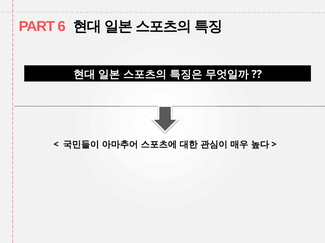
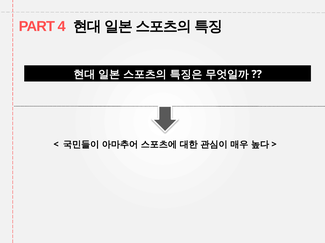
6: 6 -> 4
